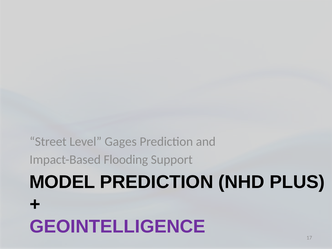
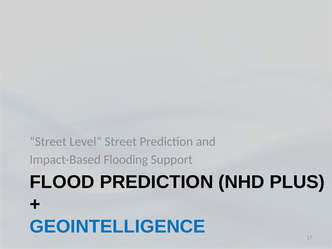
Level Gages: Gages -> Street
MODEL: MODEL -> FLOOD
GEOINTELLIGENCE colour: purple -> blue
